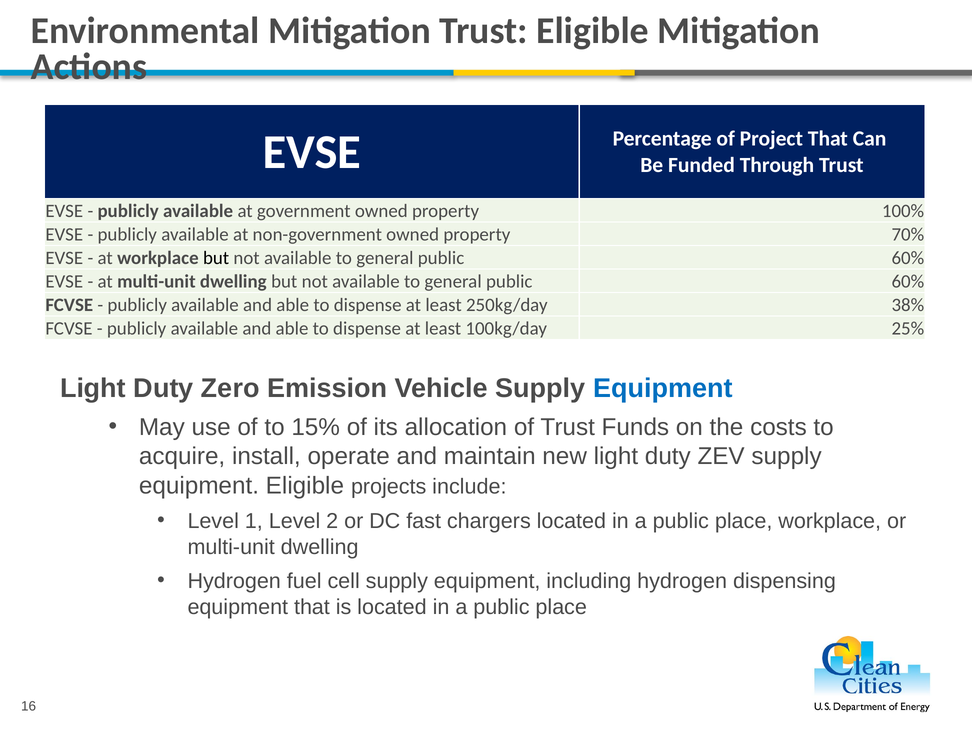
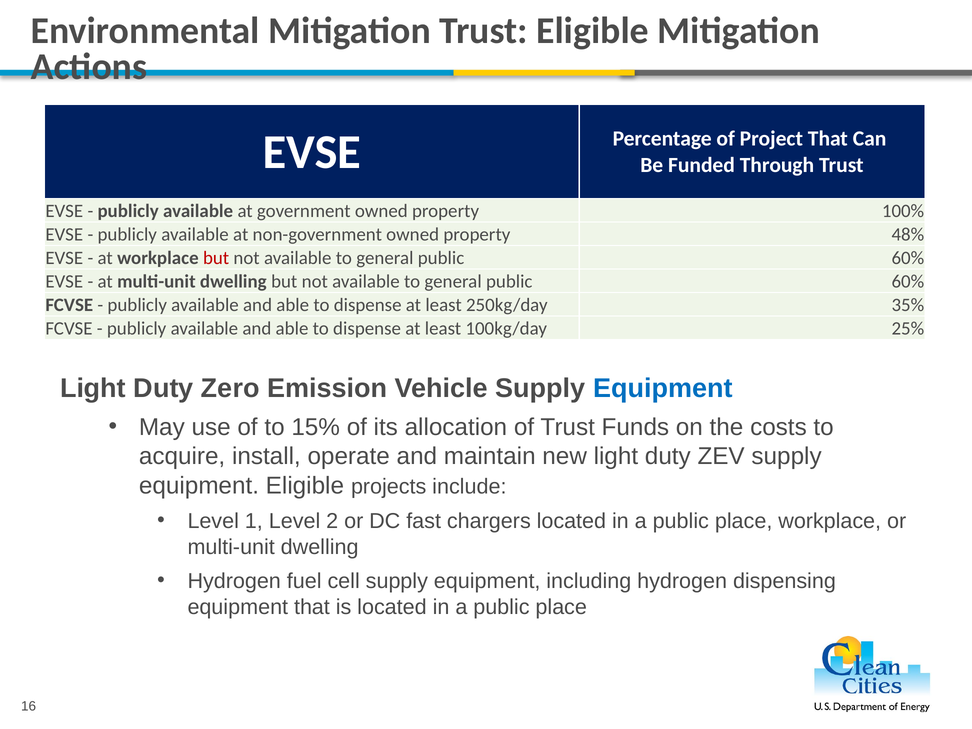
70%: 70% -> 48%
but at (216, 258) colour: black -> red
38%: 38% -> 35%
